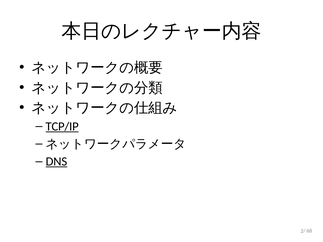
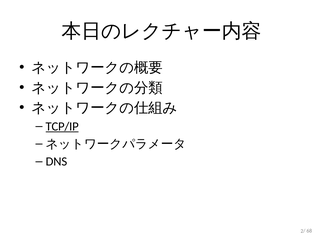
DNS underline: present -> none
